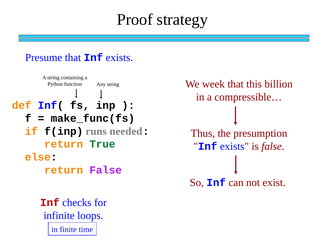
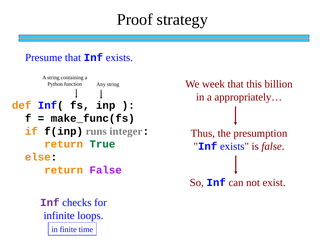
compressible…: compressible… -> appropriately…
needed: needed -> integer
Inf at (50, 203) colour: red -> purple
